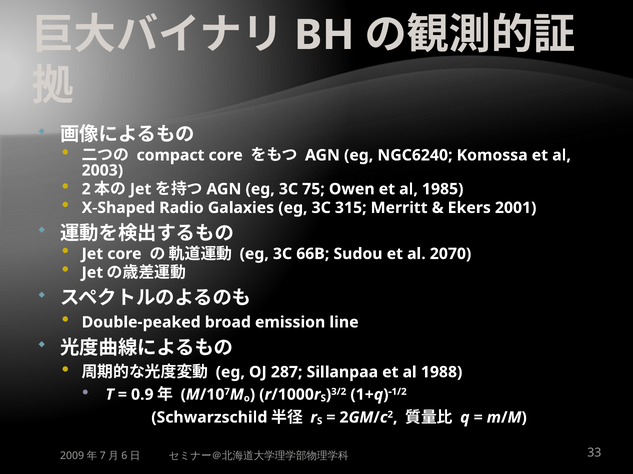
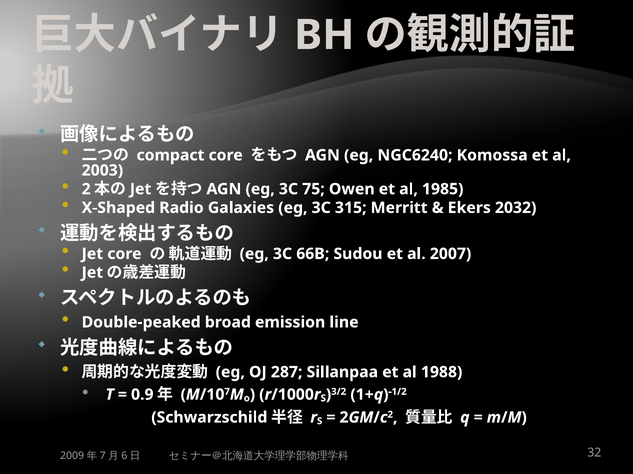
2001: 2001 -> 2032
2070: 2070 -> 2007
33: 33 -> 32
